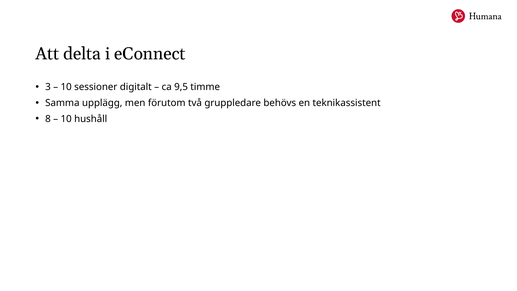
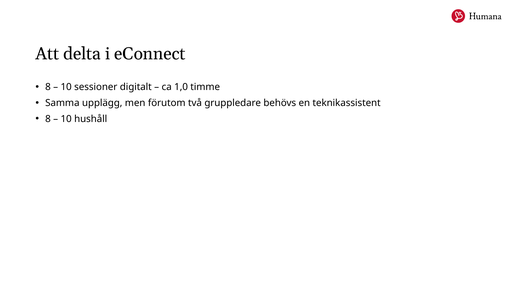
3 at (48, 87): 3 -> 8
9,5: 9,5 -> 1,0
